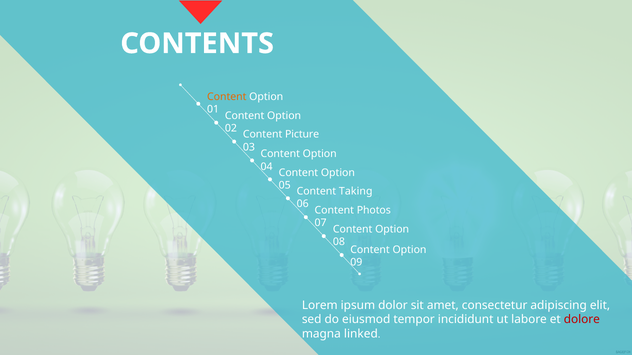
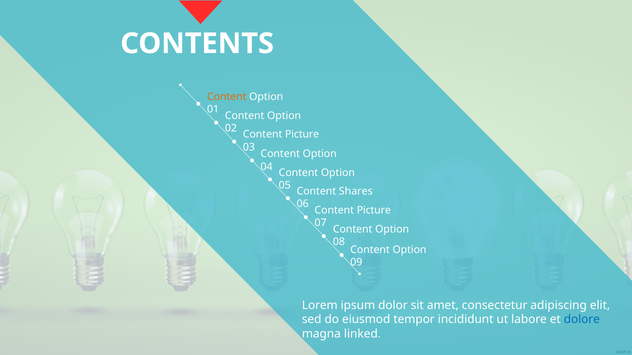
Taking: Taking -> Shares
Photos at (374, 211): Photos -> Picture
dolore colour: red -> blue
